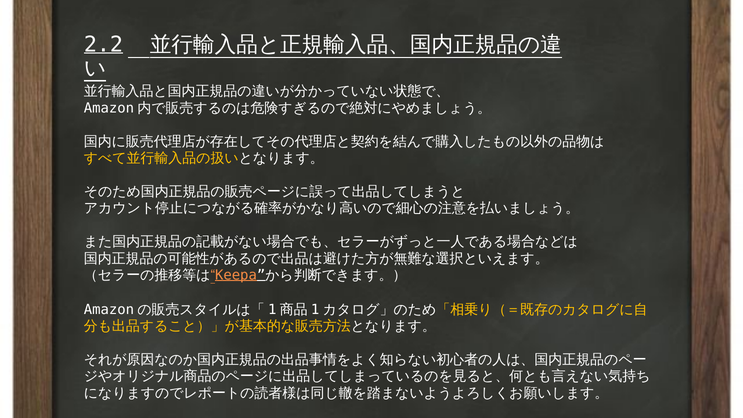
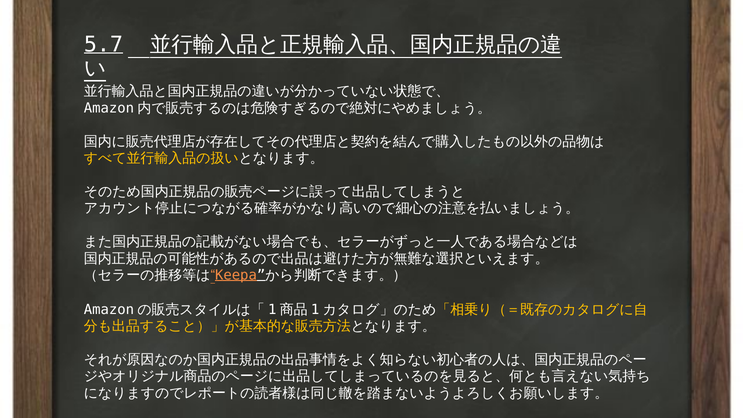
2.2: 2.2 -> 5.7
